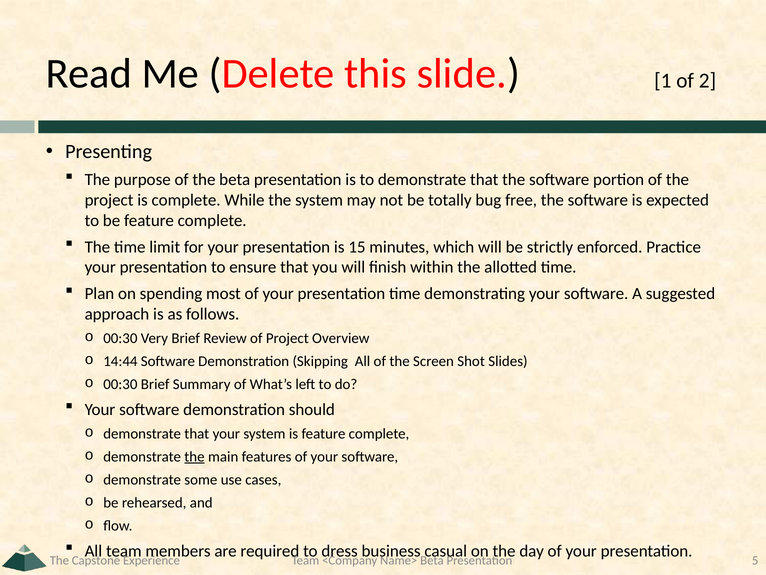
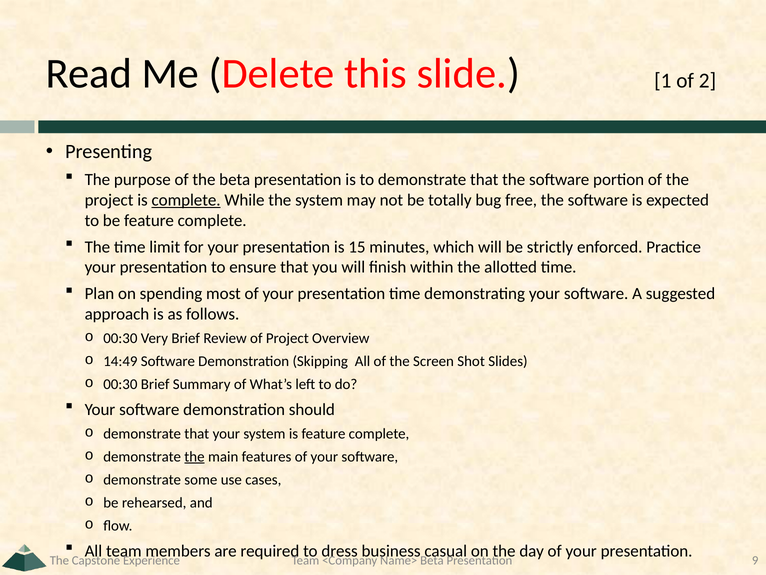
complete at (186, 200) underline: none -> present
14:44: 14:44 -> 14:49
5: 5 -> 9
